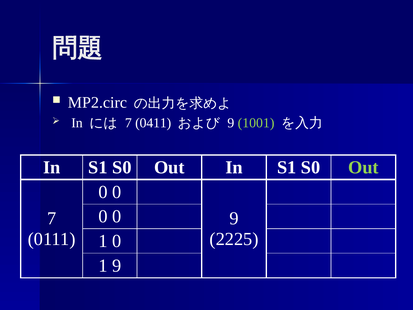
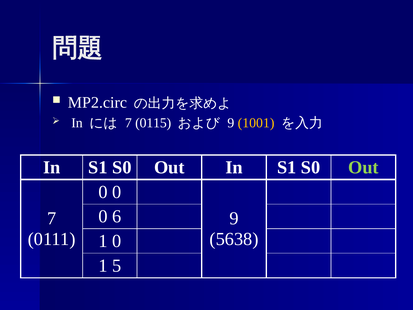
0411: 0411 -> 0115
1001 colour: light green -> yellow
0 at (117, 216): 0 -> 6
2225: 2225 -> 5638
1 9: 9 -> 5
